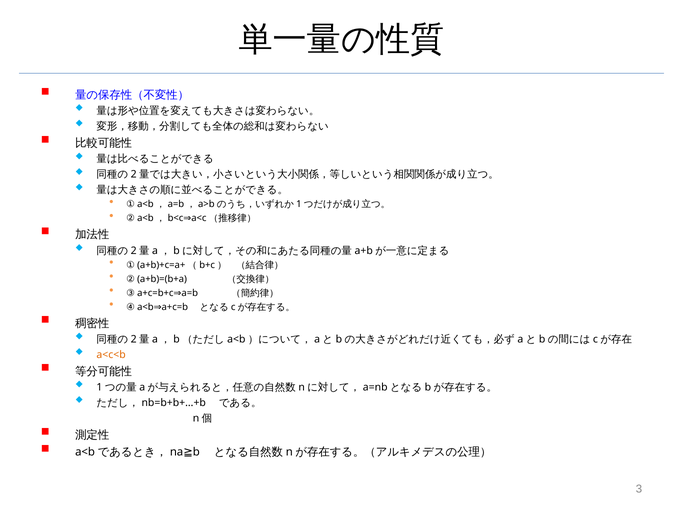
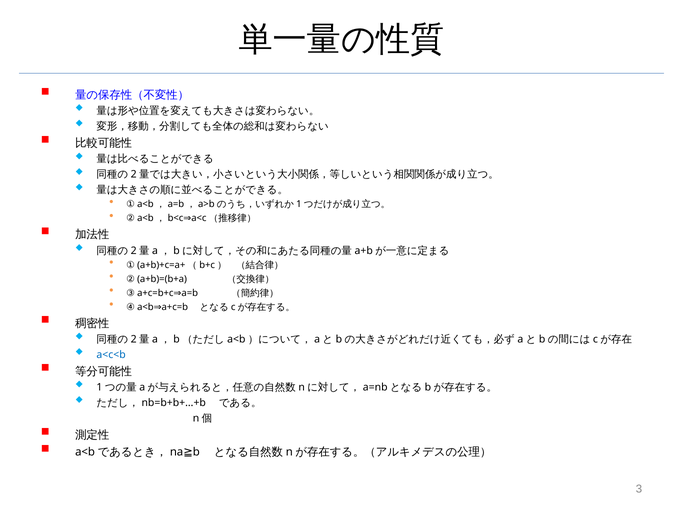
a<c<b colour: orange -> blue
